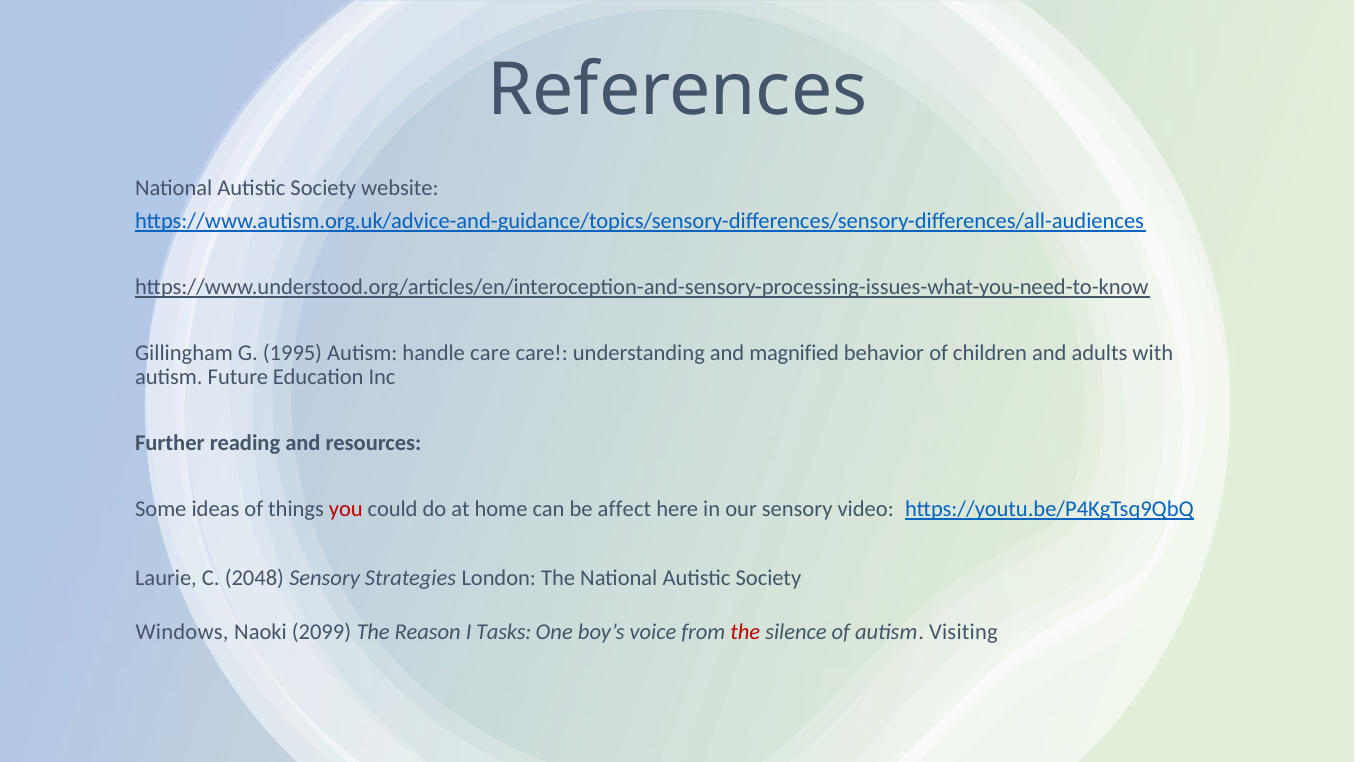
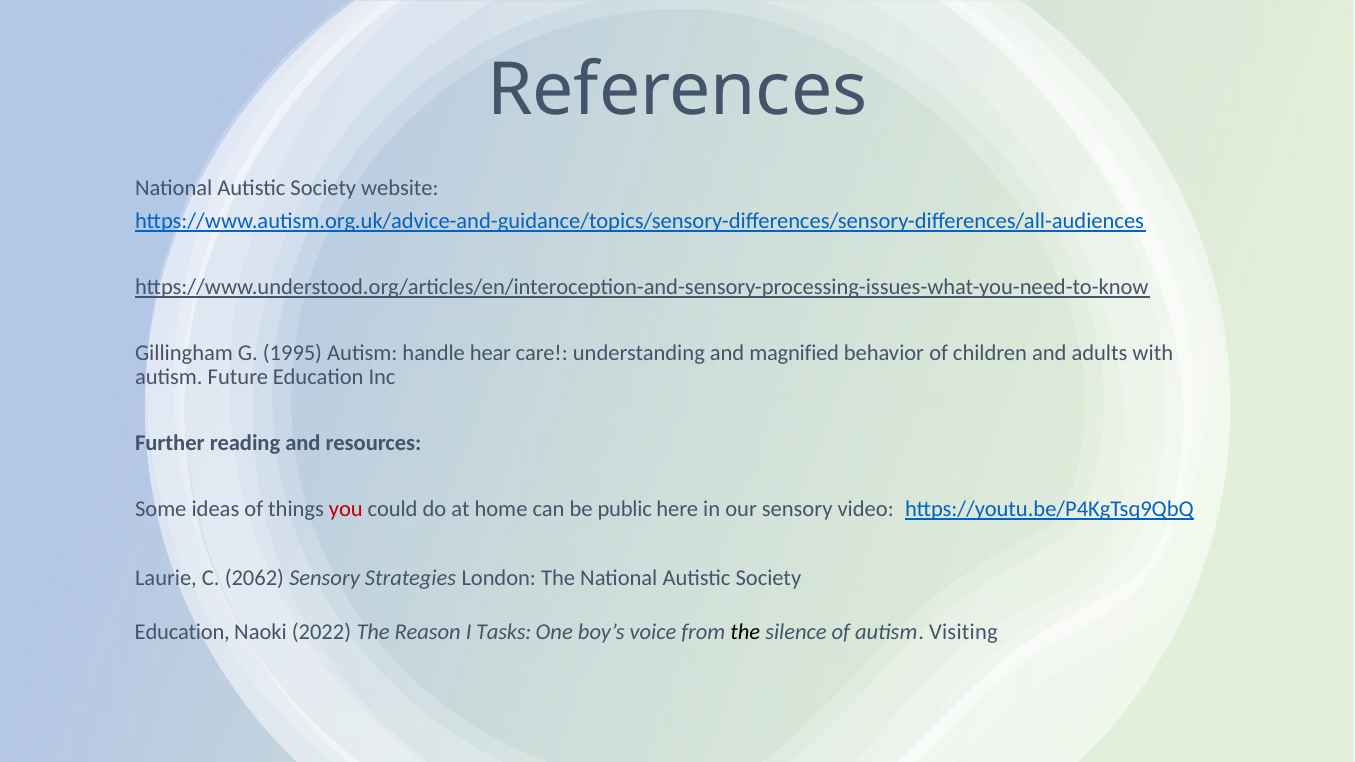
handle care: care -> hear
affect: affect -> public
2048: 2048 -> 2062
Windows at (182, 632): Windows -> Education
2099: 2099 -> 2022
the at (745, 632) colour: red -> black
